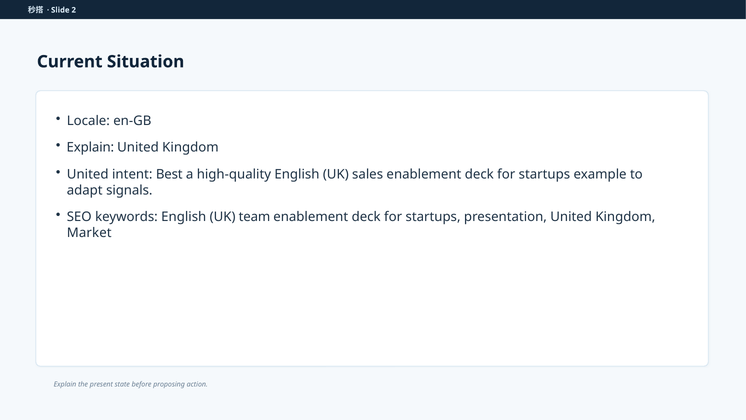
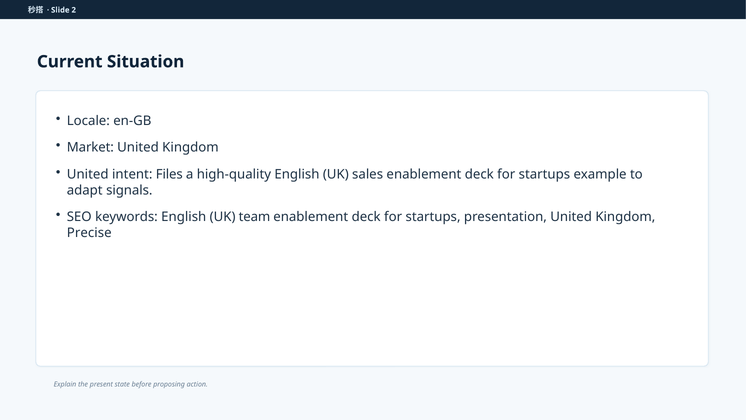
Explain at (90, 147): Explain -> Market
Best: Best -> Files
Market: Market -> Precise
